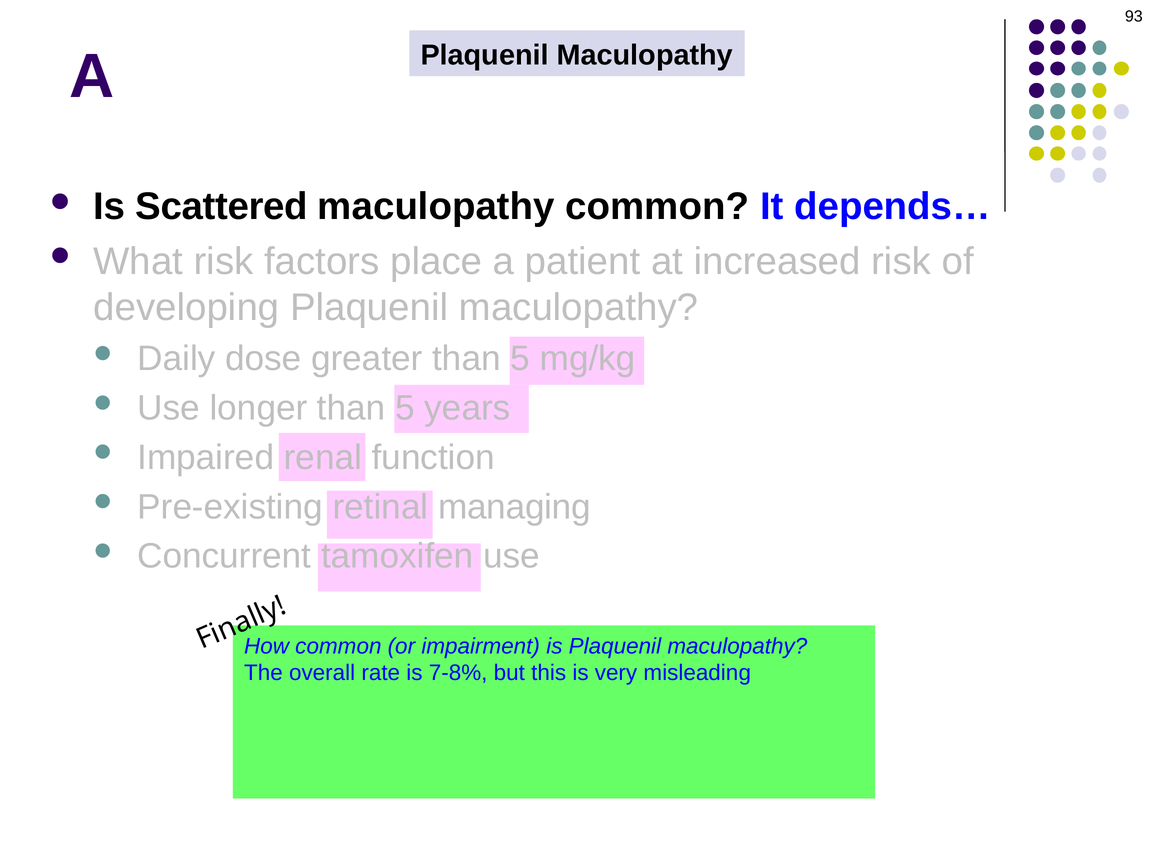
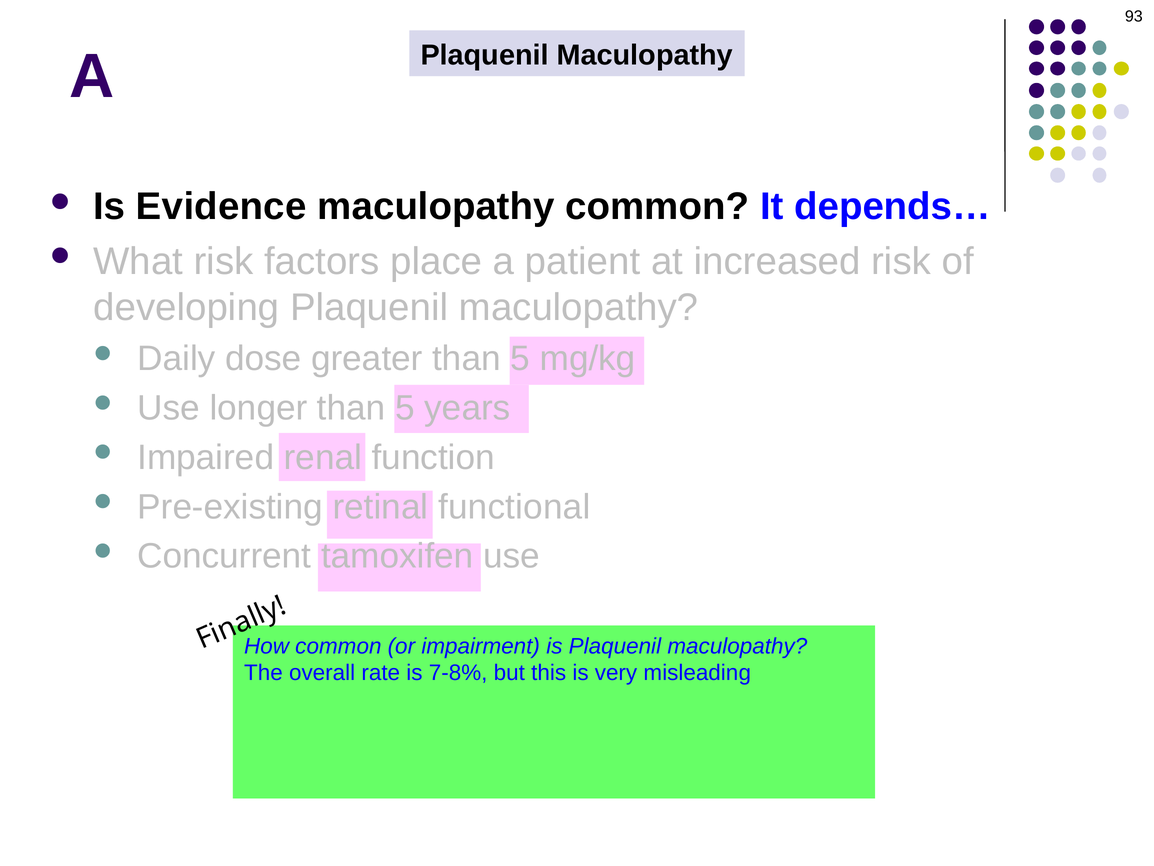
Scattered: Scattered -> Evidence
managing: managing -> functional
